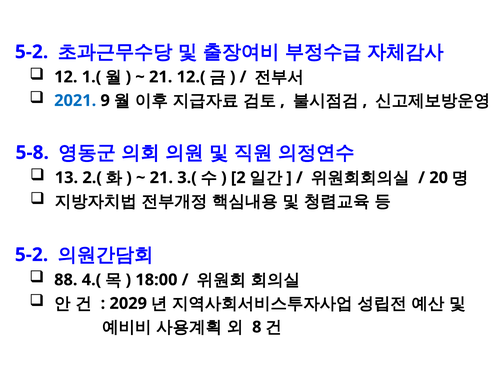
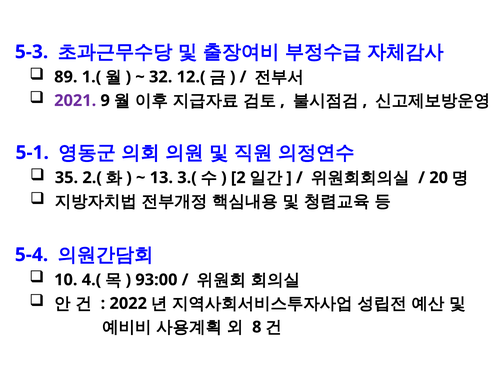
5-2 at (32, 52): 5-2 -> 5-3
12: 12 -> 89
21 at (161, 77): 21 -> 32
2021 colour: blue -> purple
5-8: 5-8 -> 5-1
13: 13 -> 35
21 at (161, 178): 21 -> 13
5-2 at (32, 255): 5-2 -> 5-4
88: 88 -> 10
18:00: 18:00 -> 93:00
2029: 2029 -> 2022
